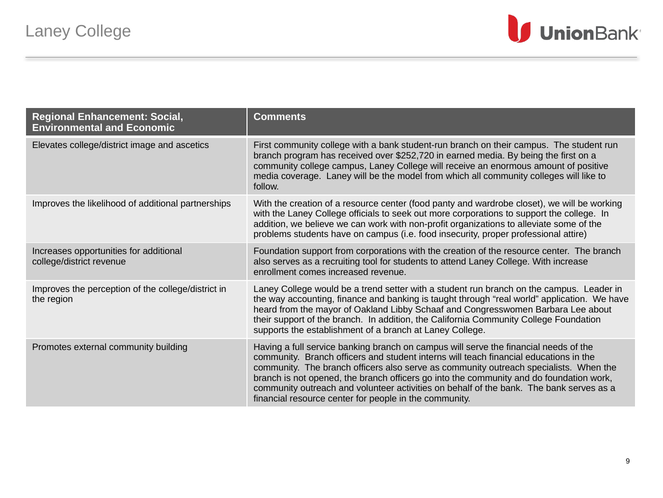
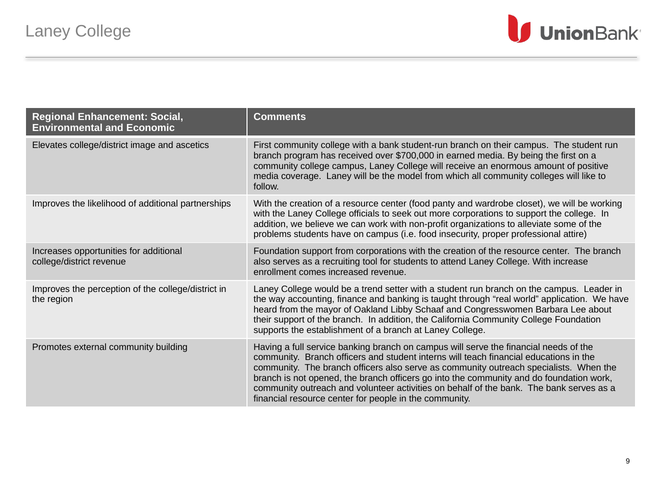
$252,720: $252,720 -> $700,000
